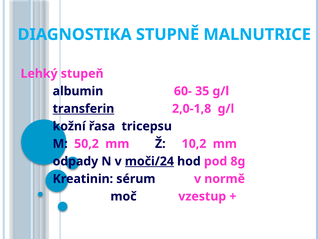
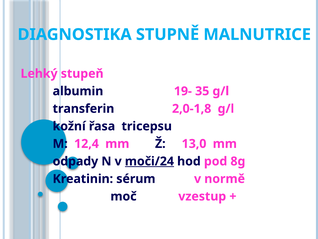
60-: 60- -> 19-
transferin underline: present -> none
50,2: 50,2 -> 12,4
10,2: 10,2 -> 13,0
